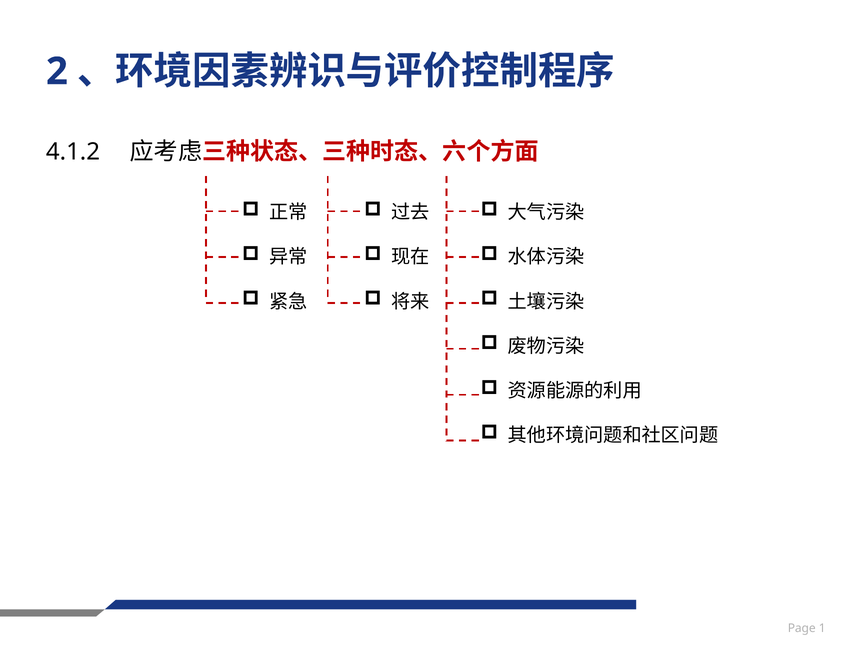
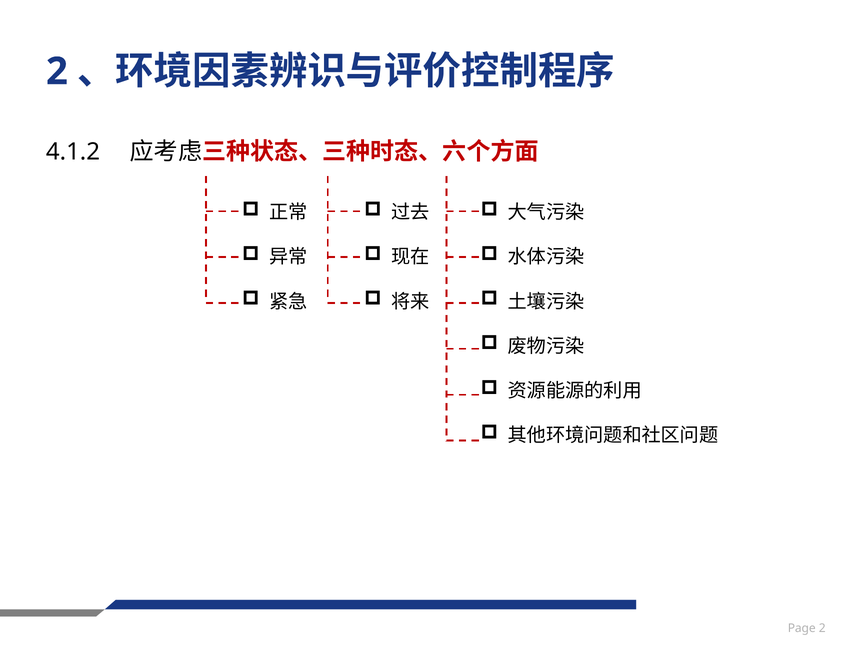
Page 1: 1 -> 2
